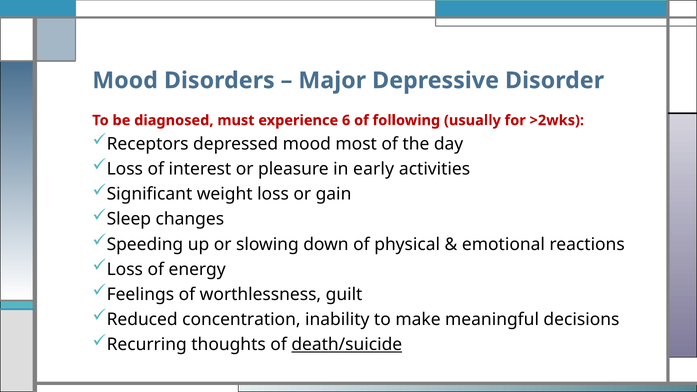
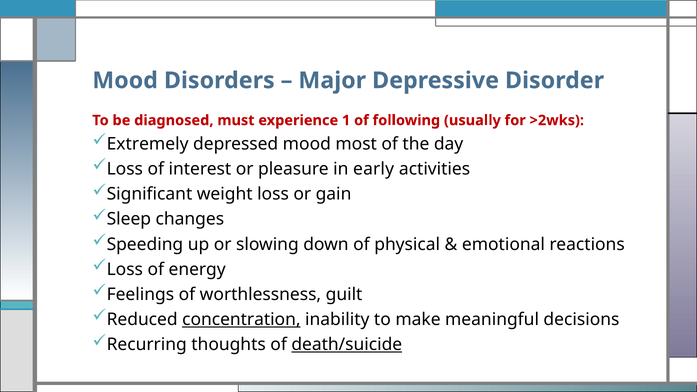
6: 6 -> 1
Receptors: Receptors -> Extremely
concentration underline: none -> present
